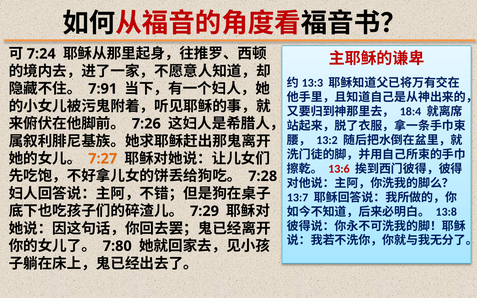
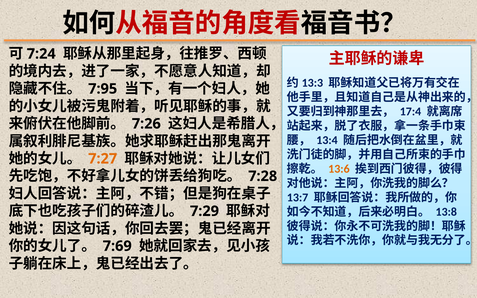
7:91: 7:91 -> 7:95
18:4: 18:4 -> 17:4
13:2: 13:2 -> 13:4
13:6 colour: red -> orange
7:80: 7:80 -> 7:69
